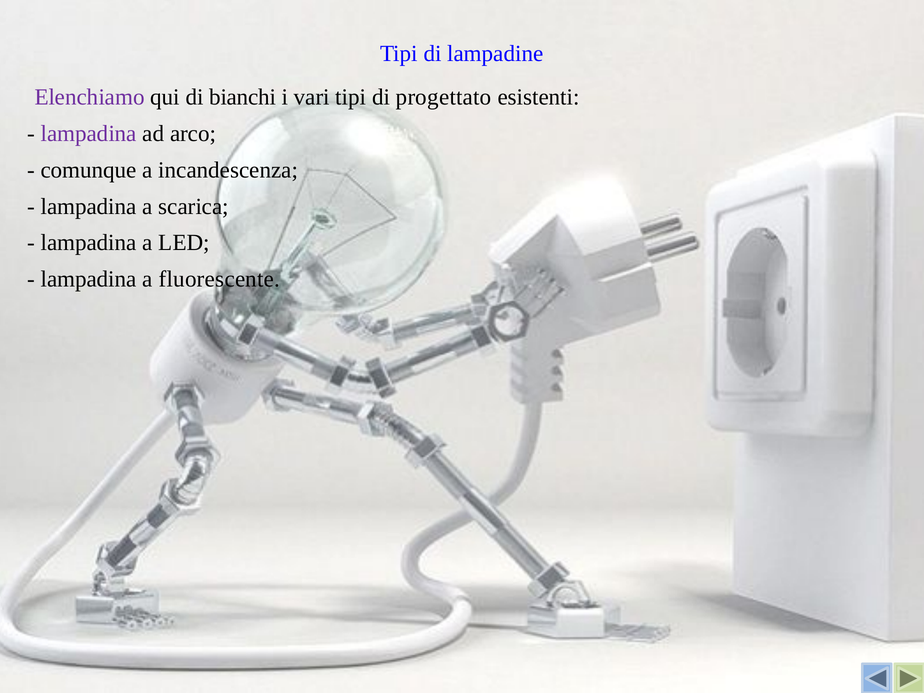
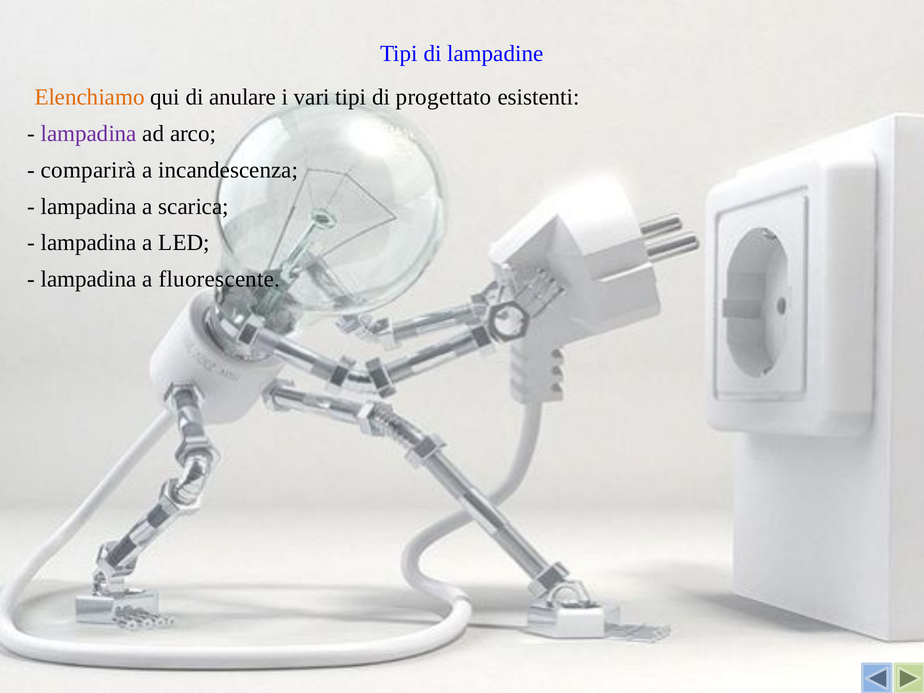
Elenchiamo colour: purple -> orange
bianchi: bianchi -> anulare
comunque: comunque -> comparirà
